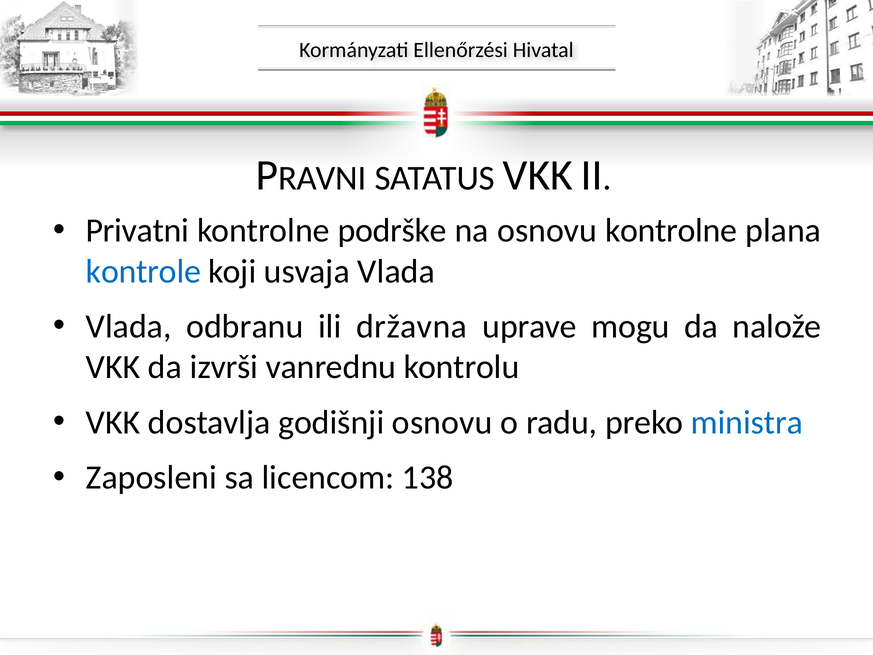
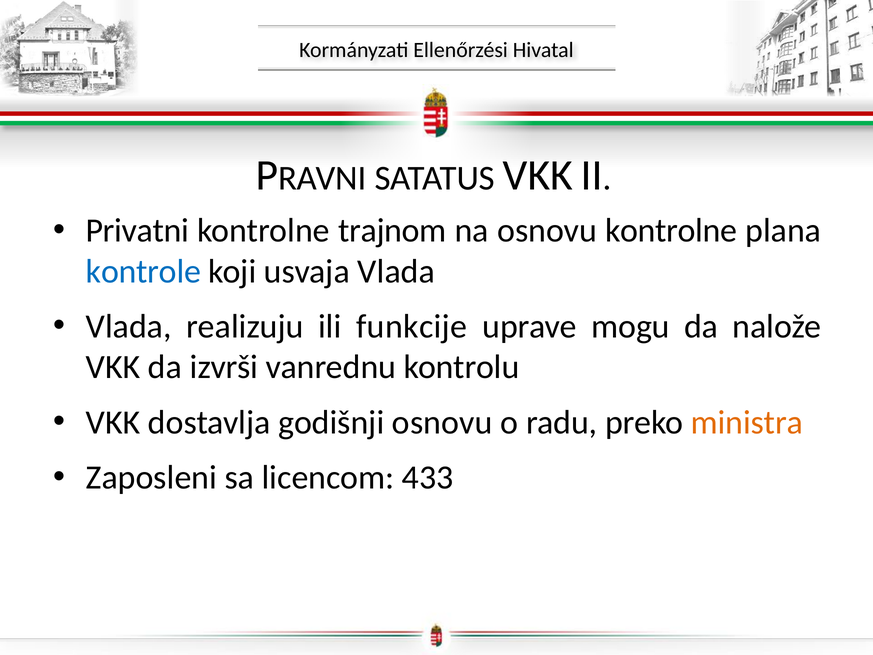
podrške: podrške -> trajnom
odbranu: odbranu -> realizuju
državna: državna -> funkcije
ministra colour: blue -> orange
138: 138 -> 433
